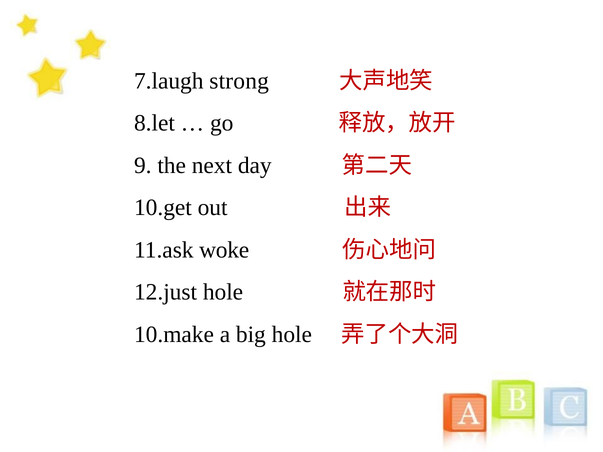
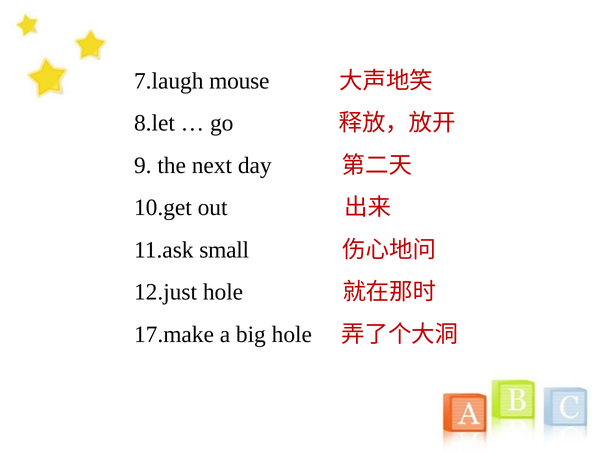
strong: strong -> mouse
woke: woke -> small
10.make: 10.make -> 17.make
